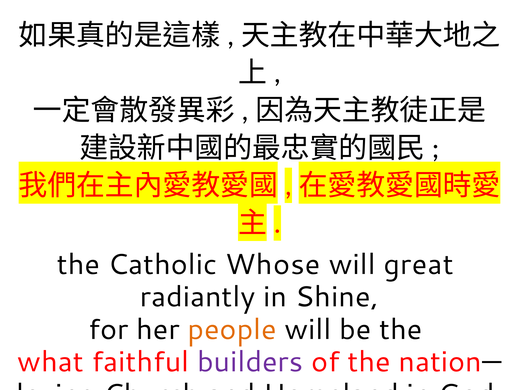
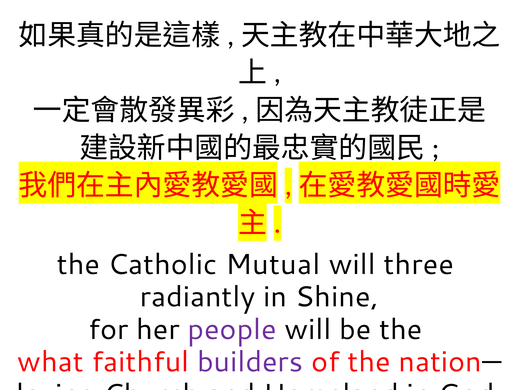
Whose: Whose -> Mutual
great: great -> three
people colour: orange -> purple
